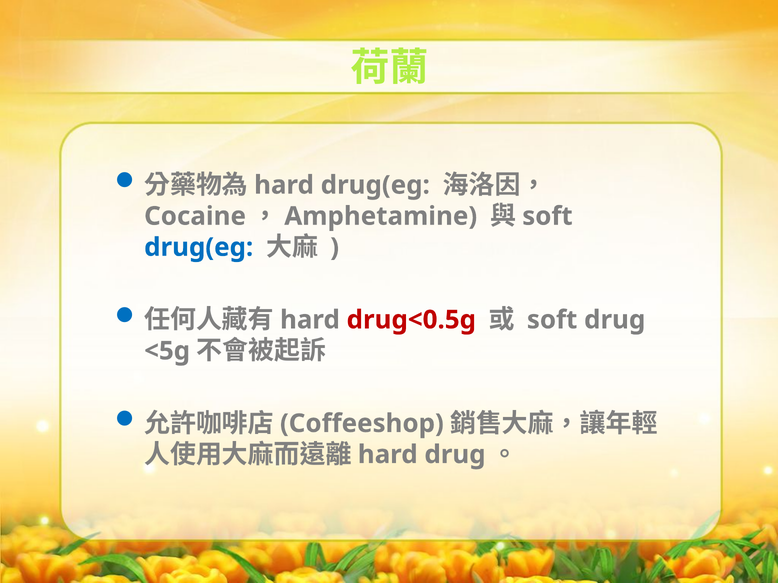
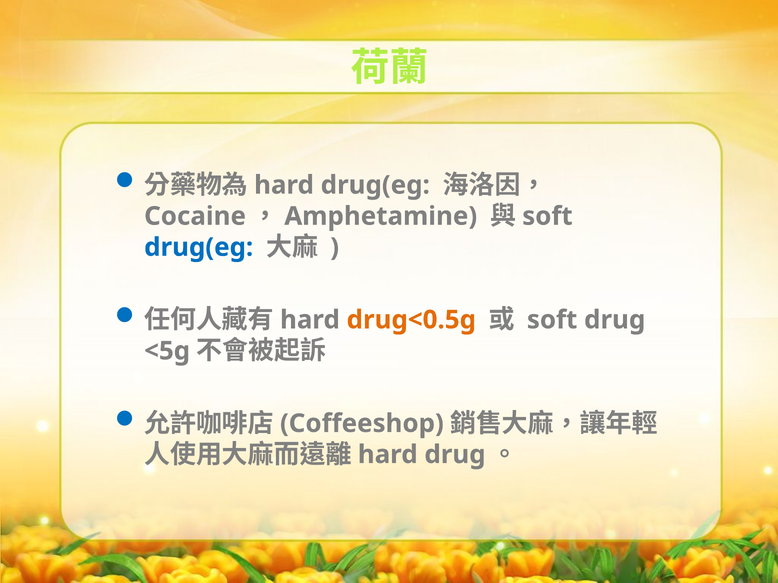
drug<0.5g colour: red -> orange
